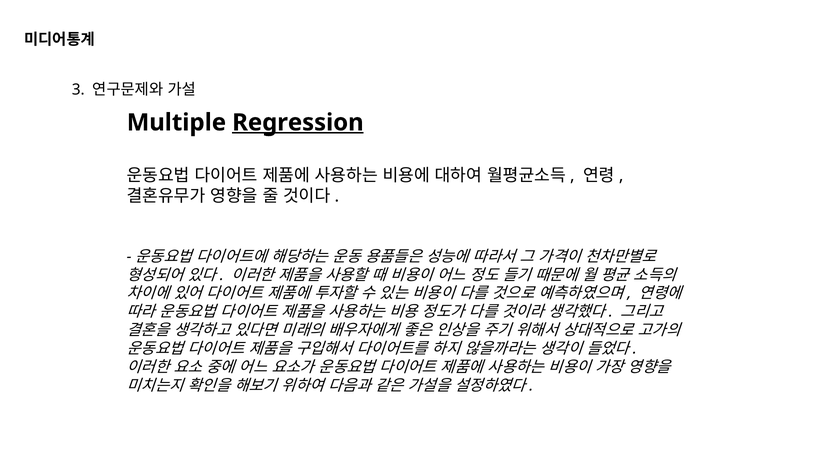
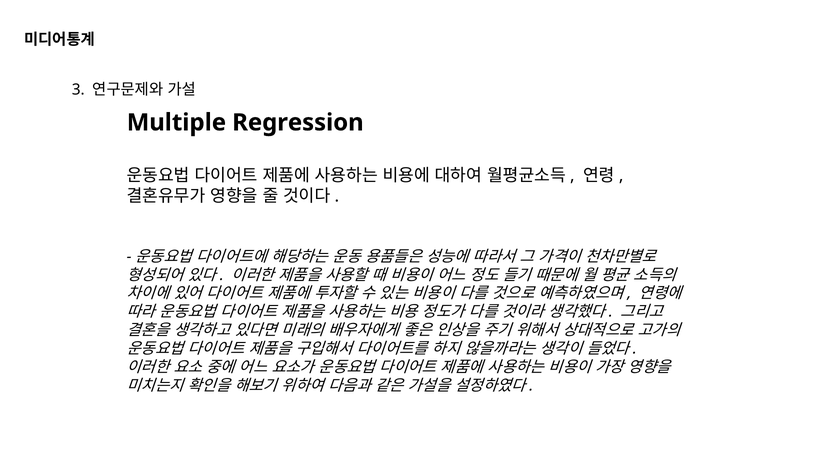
Regression underline: present -> none
